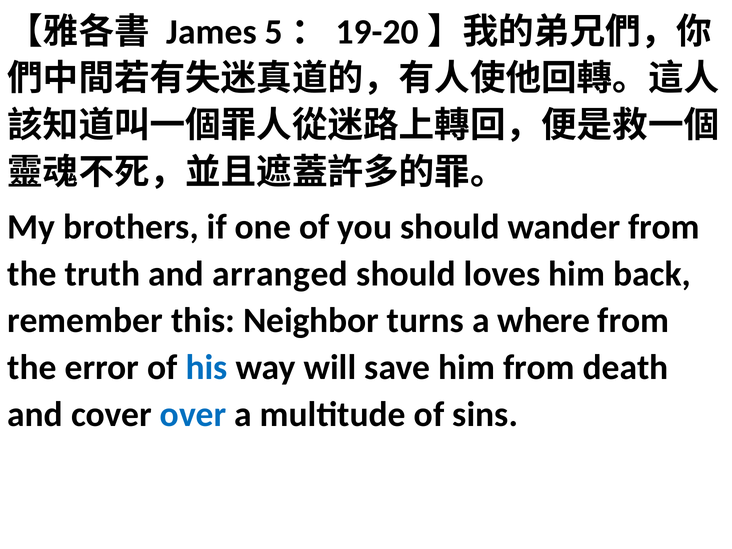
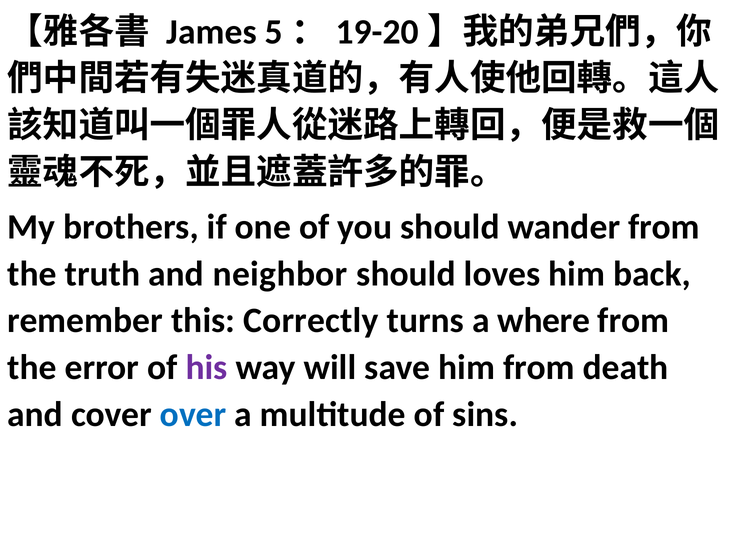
arranged: arranged -> neighbor
Neighbor: Neighbor -> Correctly
his colour: blue -> purple
